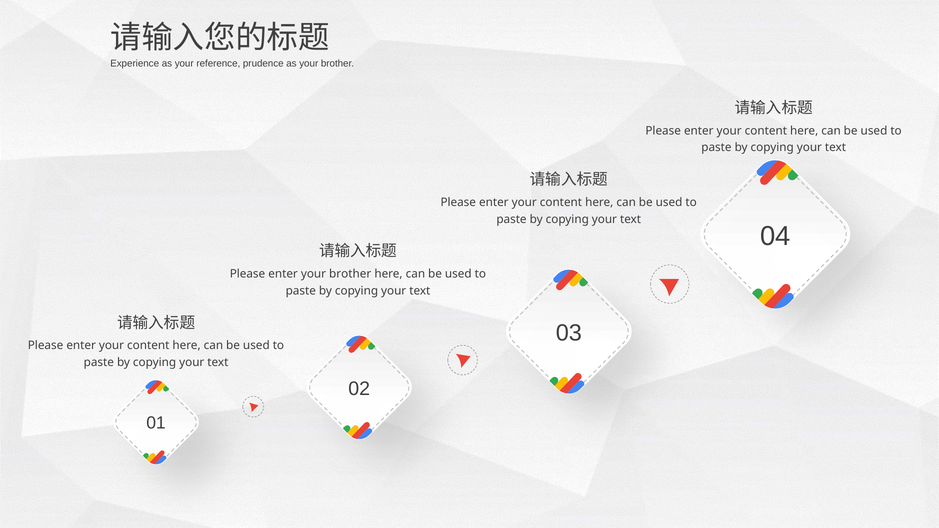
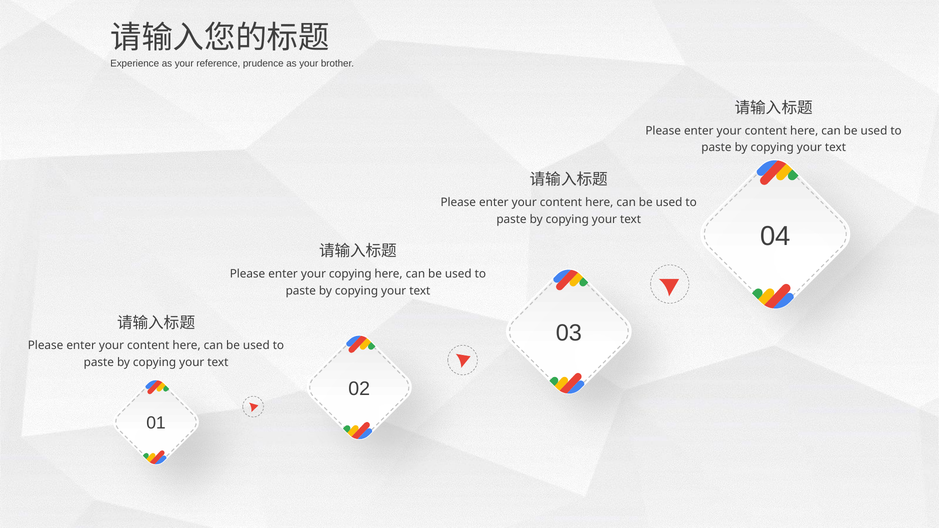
enter your brother: brother -> copying
